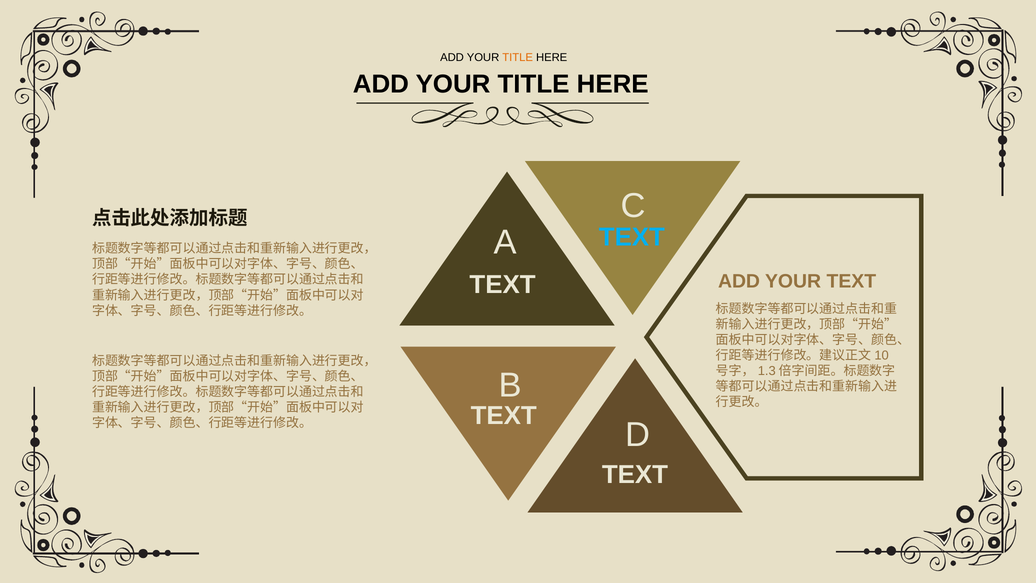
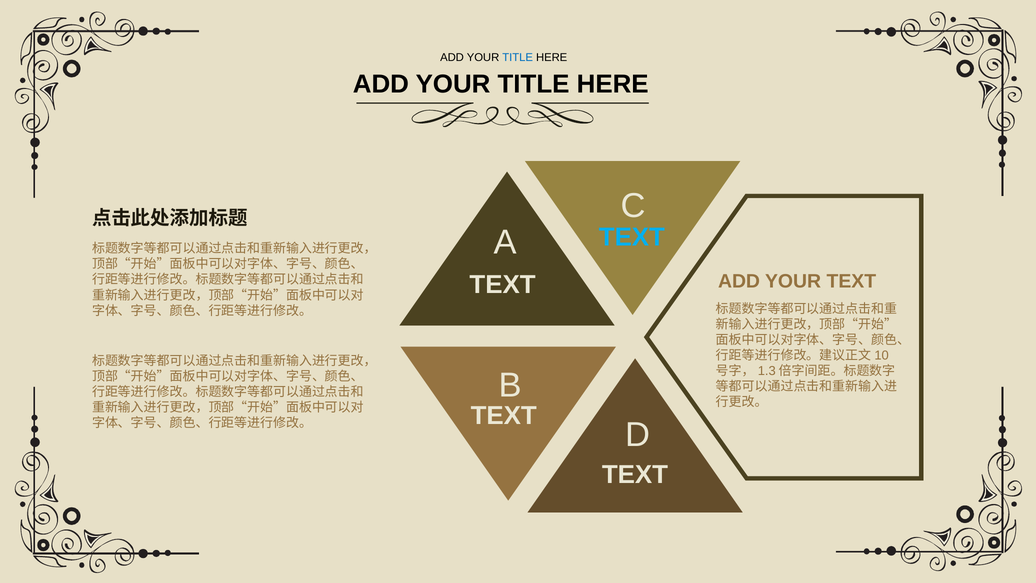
TITLE at (518, 57) colour: orange -> blue
